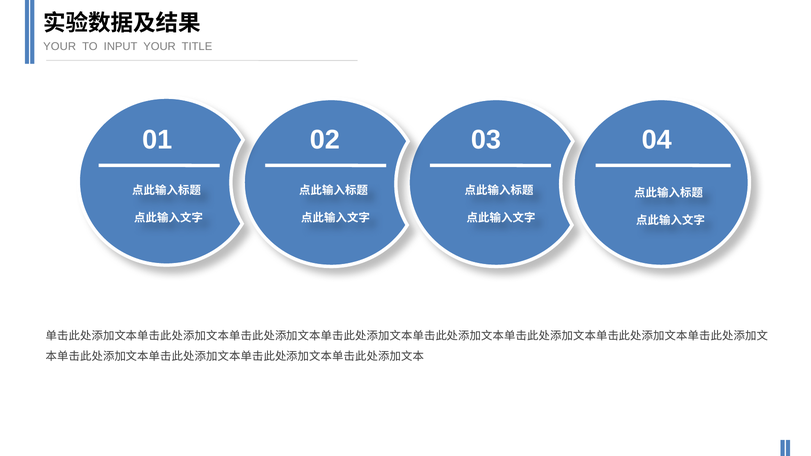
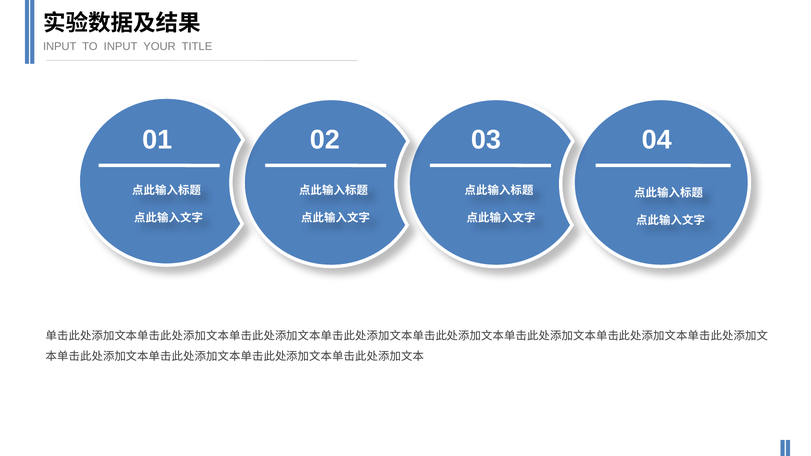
YOUR at (60, 47): YOUR -> INPUT
